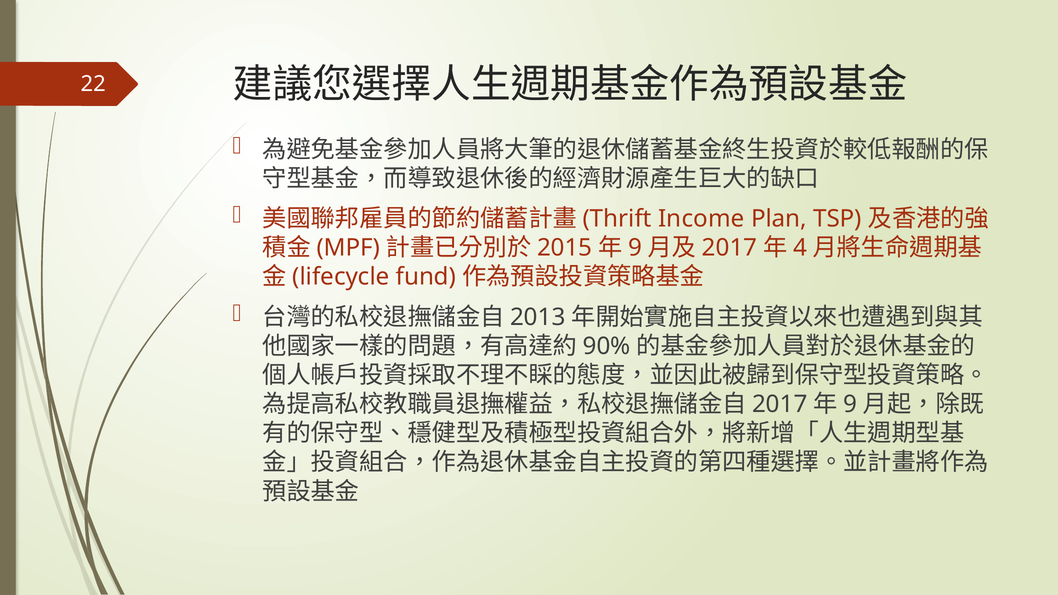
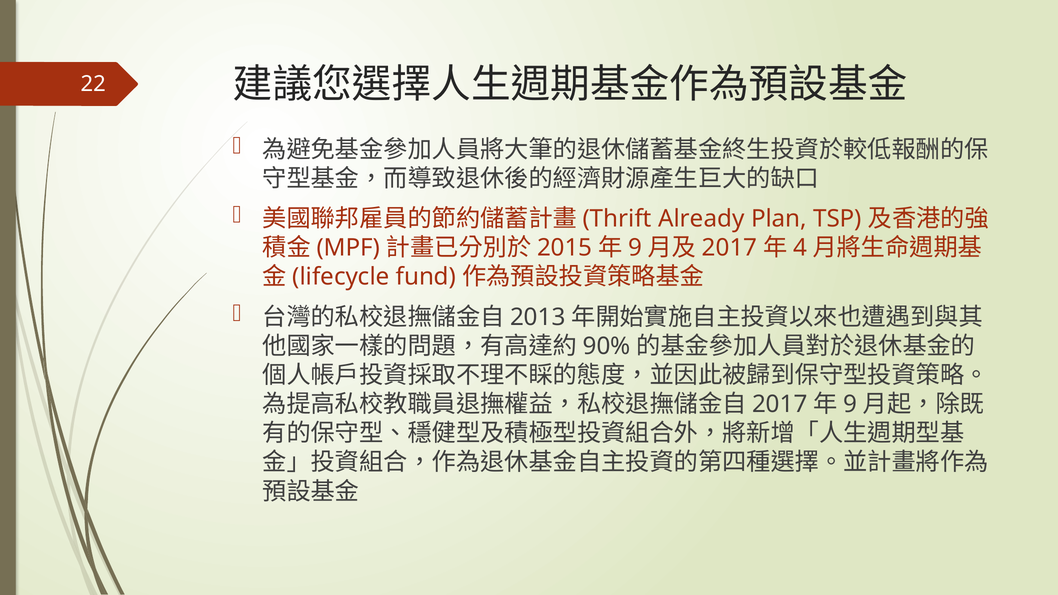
Income: Income -> Already
